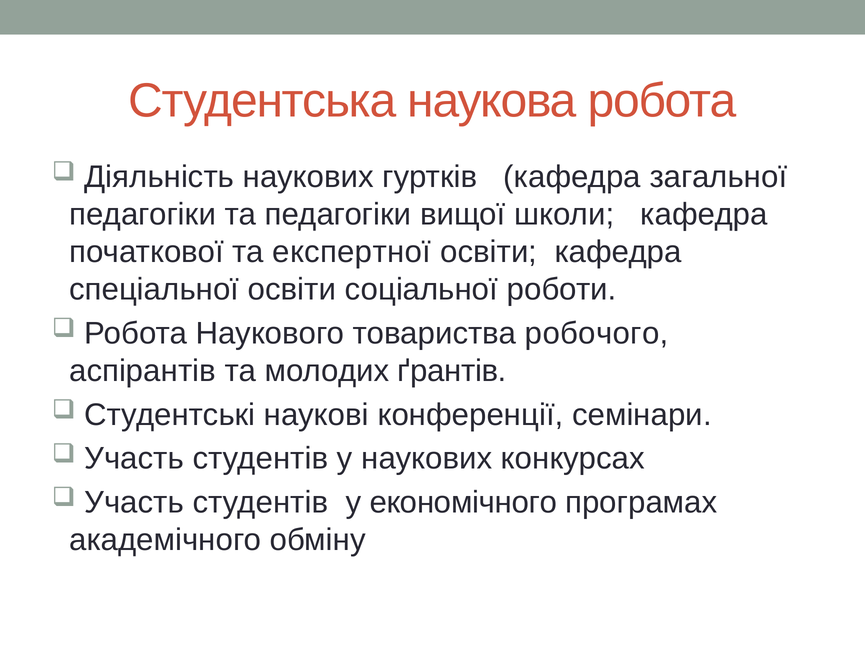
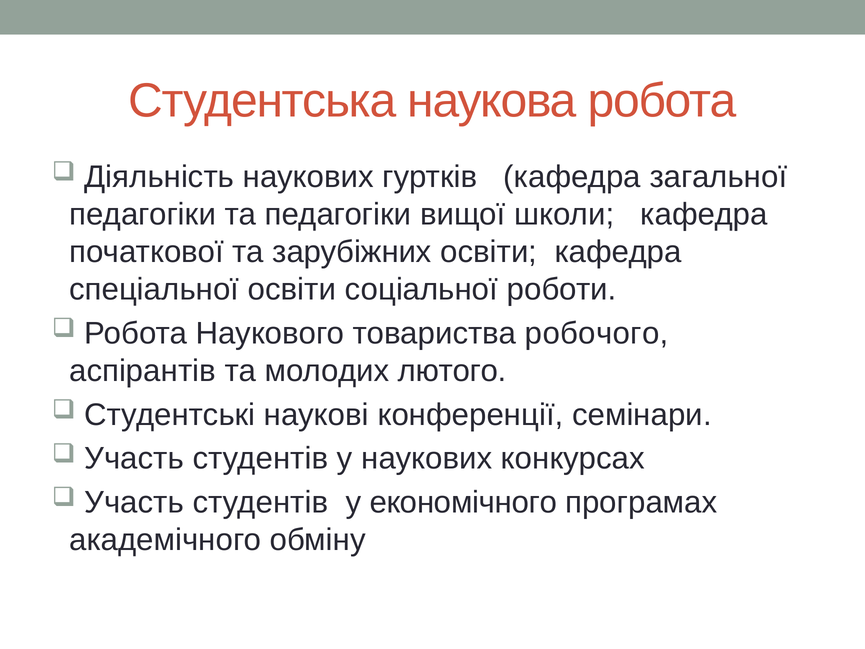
експертної: експертної -> зарубіжних
ґрантів: ґрантів -> лютого
